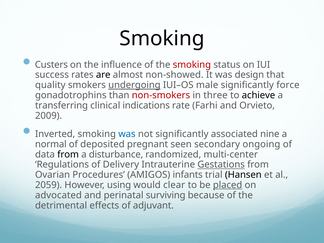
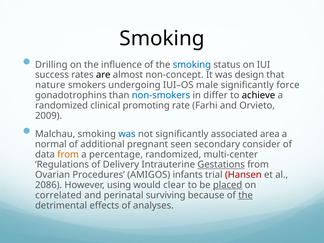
Custers: Custers -> Drilling
smoking at (192, 65) colour: red -> blue
non-showed: non-showed -> non-concept
quality: quality -> nature
undergoing underline: present -> none
non-smokers colour: red -> blue
three: three -> differ
transferring at (61, 105): transferring -> randomized
indications: indications -> promoting
Inverted: Inverted -> Malchau
nine: nine -> area
deposited: deposited -> additional
ongoing: ongoing -> consider
from at (68, 154) colour: black -> orange
disturbance: disturbance -> percentage
Hansen colour: black -> red
2059: 2059 -> 2086
advocated: advocated -> correlated
the at (246, 195) underline: none -> present
adjuvant: adjuvant -> analyses
